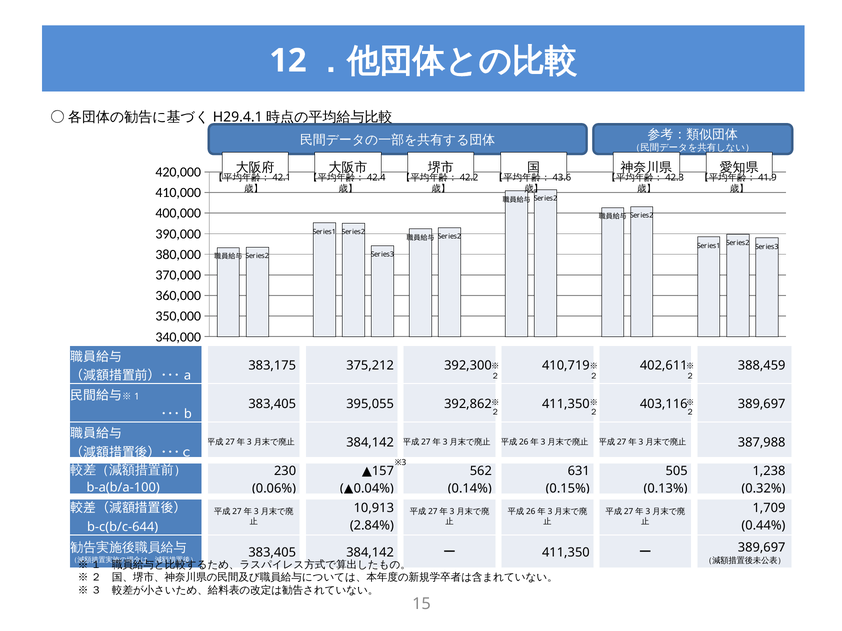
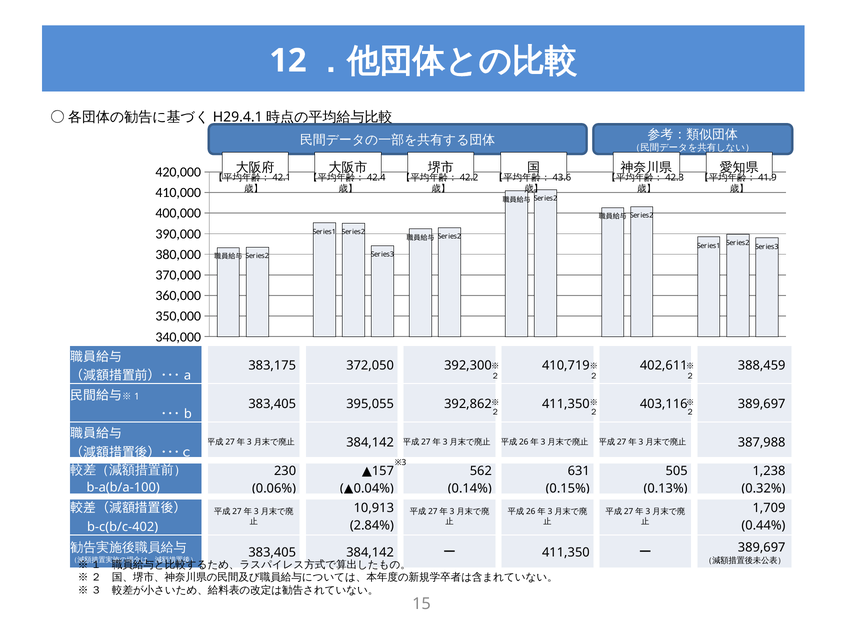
375,212: 375,212 -> 372,050
b-c(b/c-644: b-c(b/c-644 -> b-c(b/c-402
